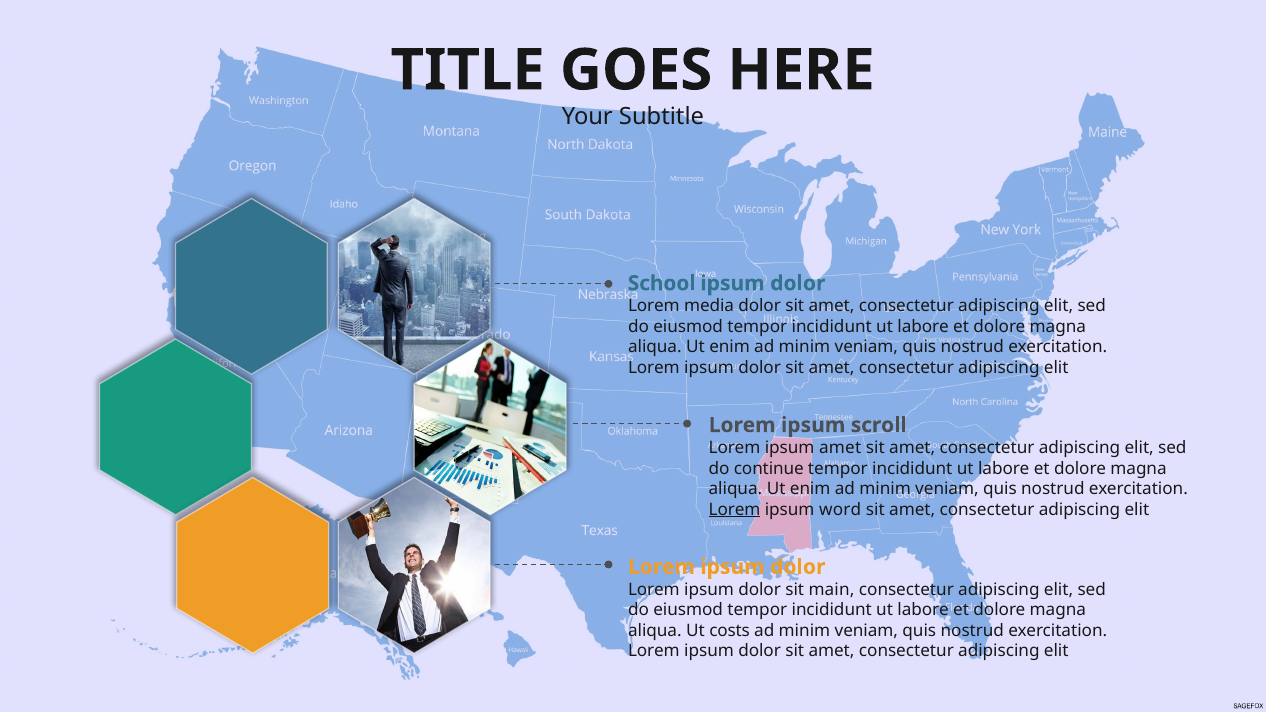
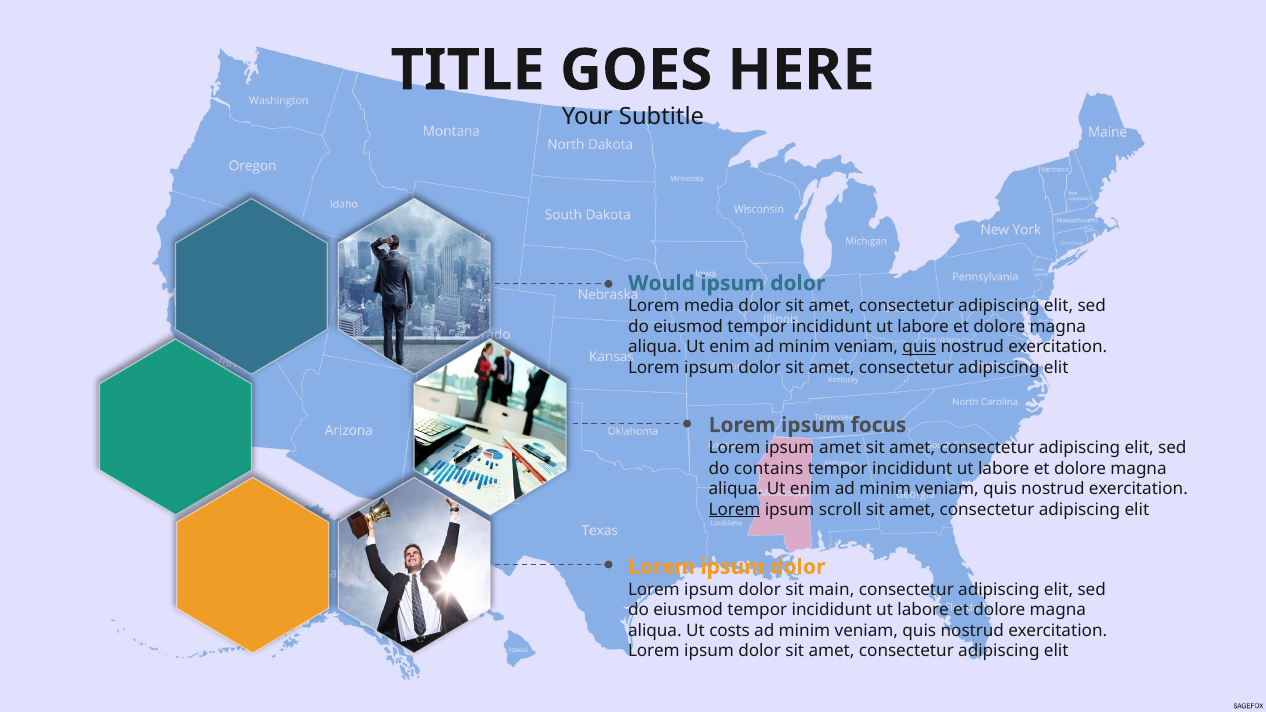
School: School -> Would
quis at (919, 347) underline: none -> present
scroll: scroll -> focus
continue: continue -> contains
word: word -> scroll
